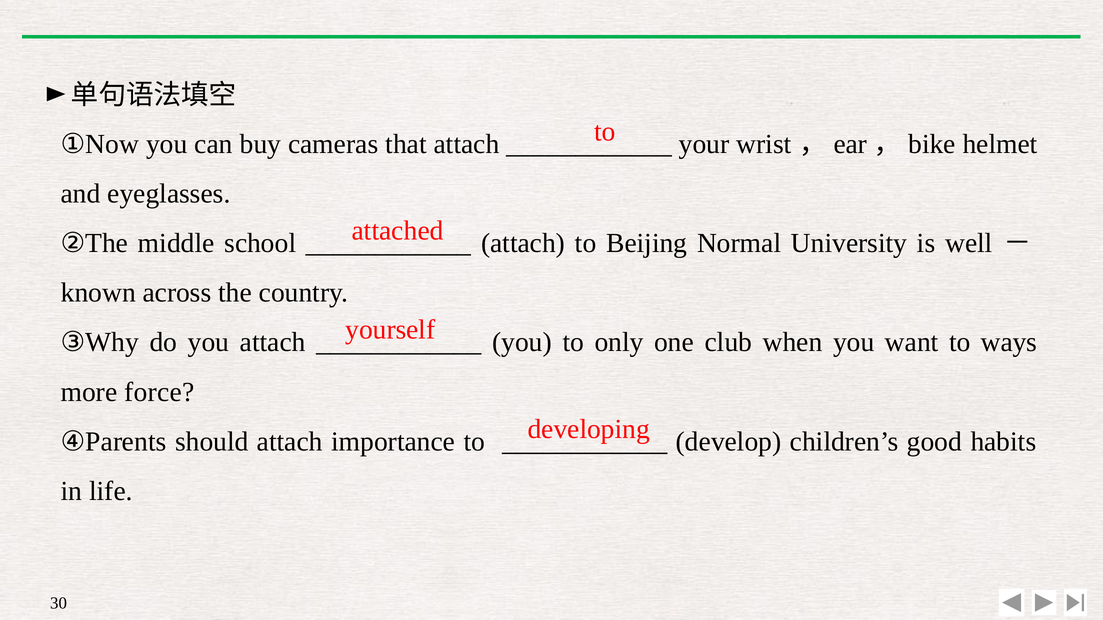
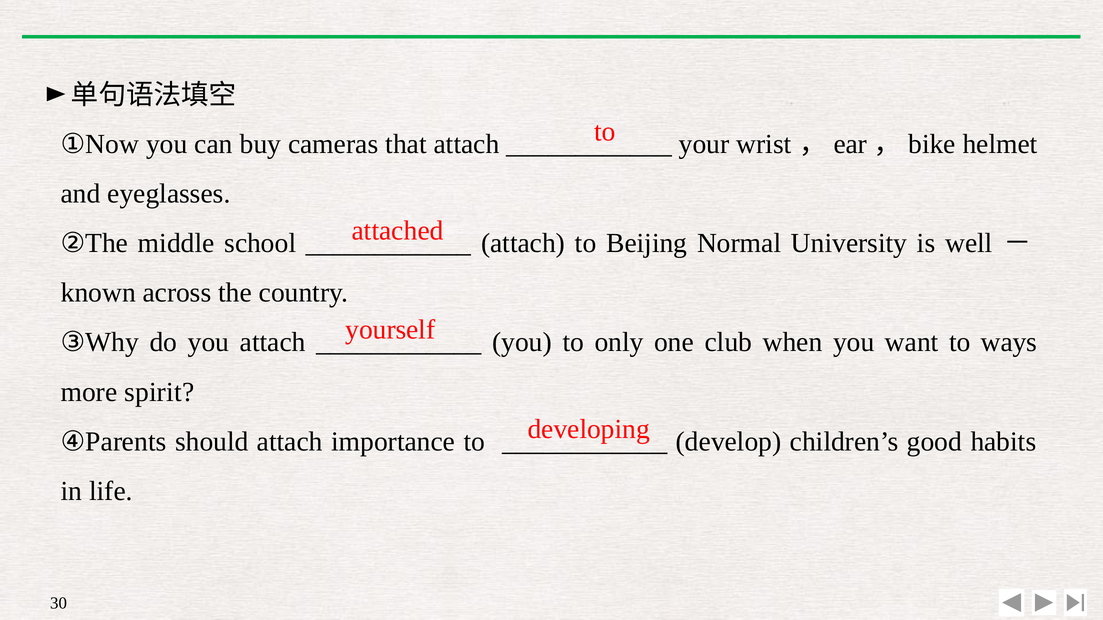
force: force -> spirit
